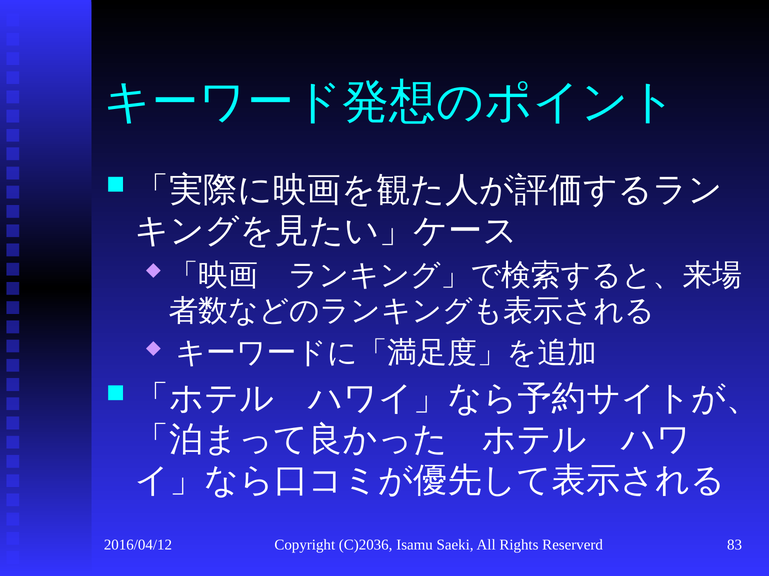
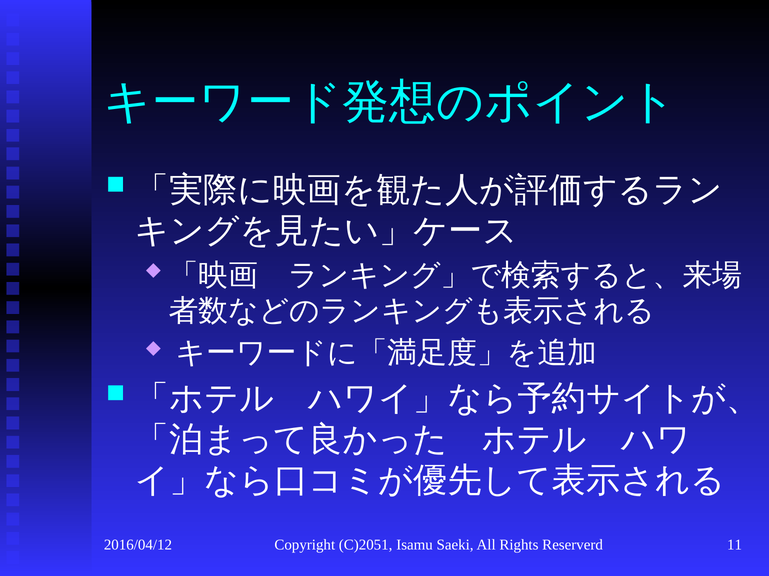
C)2036: C)2036 -> C)2051
83: 83 -> 11
